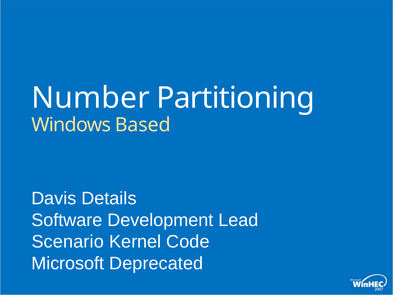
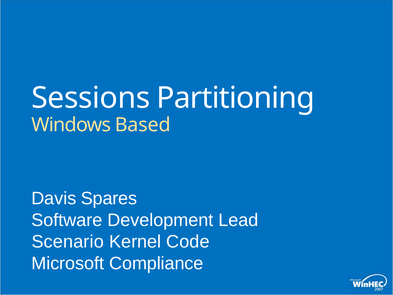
Number: Number -> Sessions
Details: Details -> Spares
Deprecated: Deprecated -> Compliance
